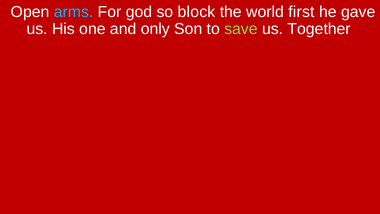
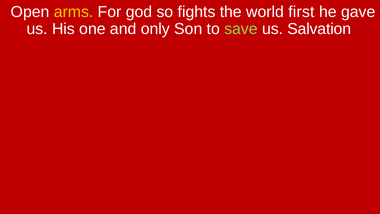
arms colour: light blue -> yellow
block: block -> fights
Together: Together -> Salvation
